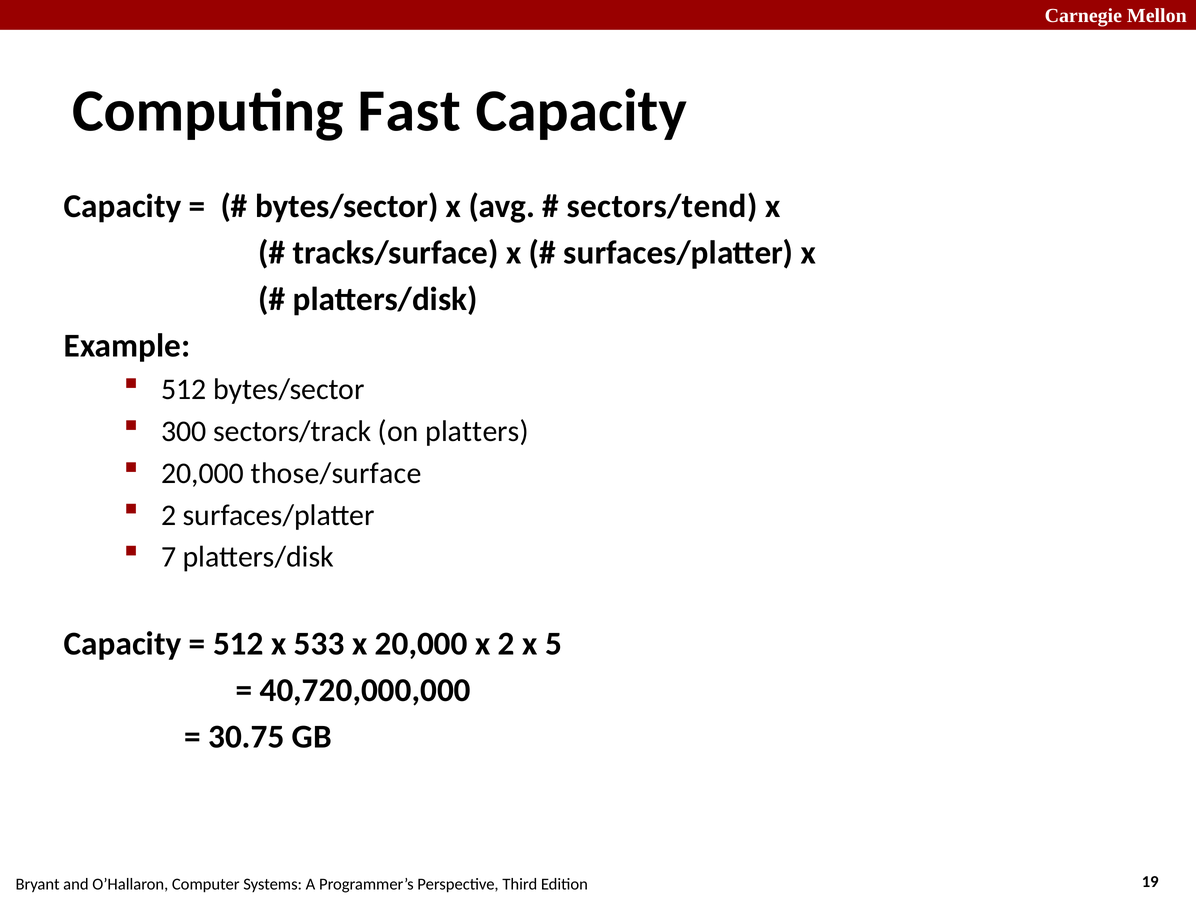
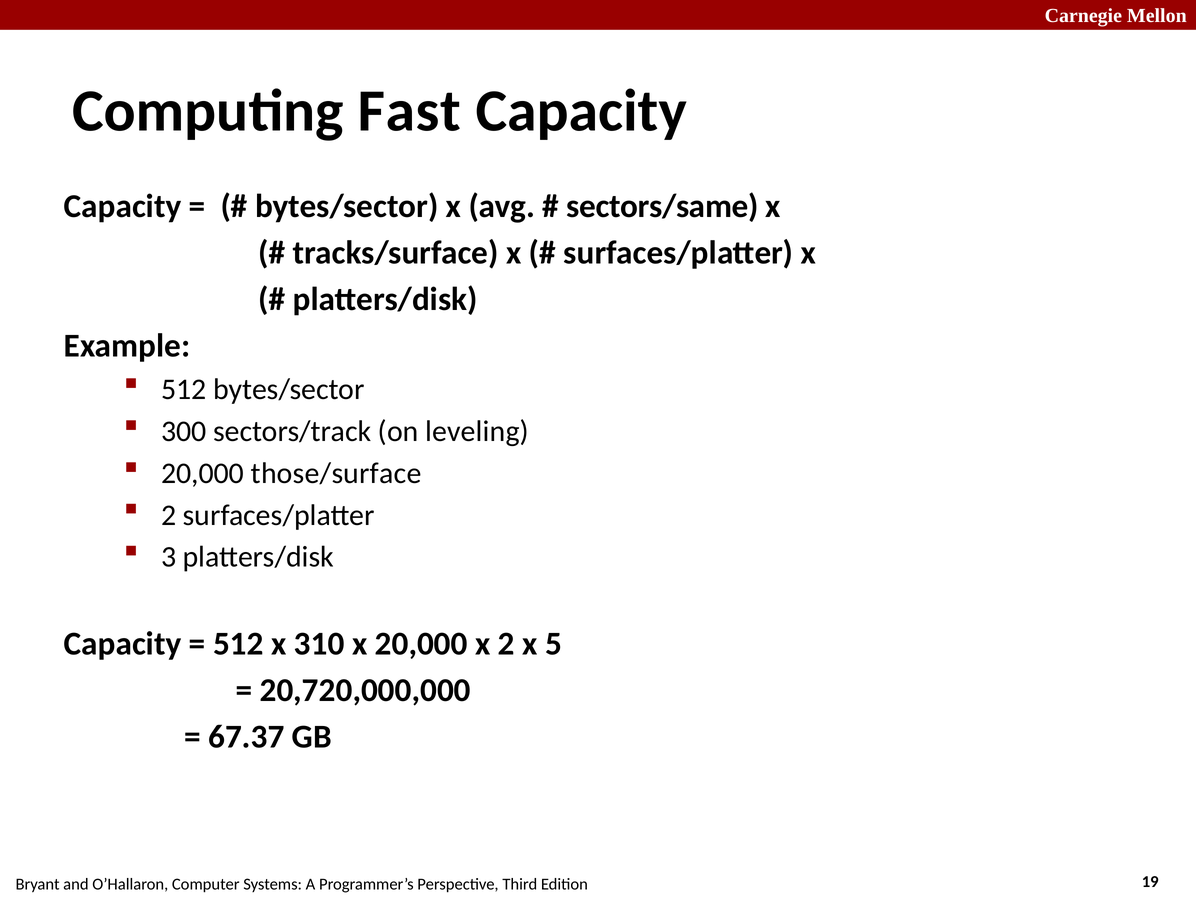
sectors/tend: sectors/tend -> sectors/same
platters: platters -> leveling
7: 7 -> 3
533: 533 -> 310
40,720,000,000: 40,720,000,000 -> 20,720,000,000
30.75: 30.75 -> 67.37
